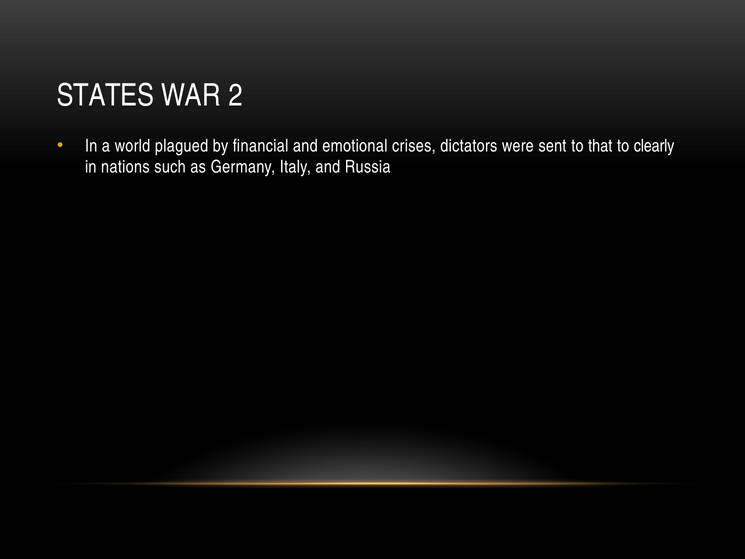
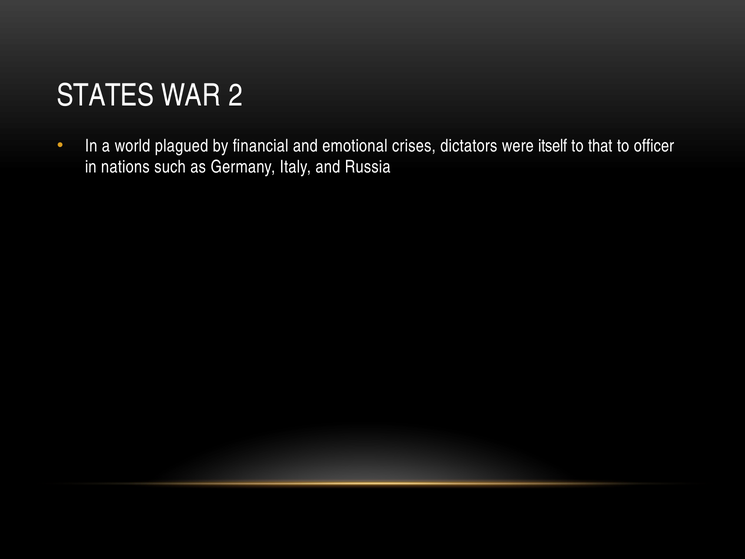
sent: sent -> itself
clearly: clearly -> officer
